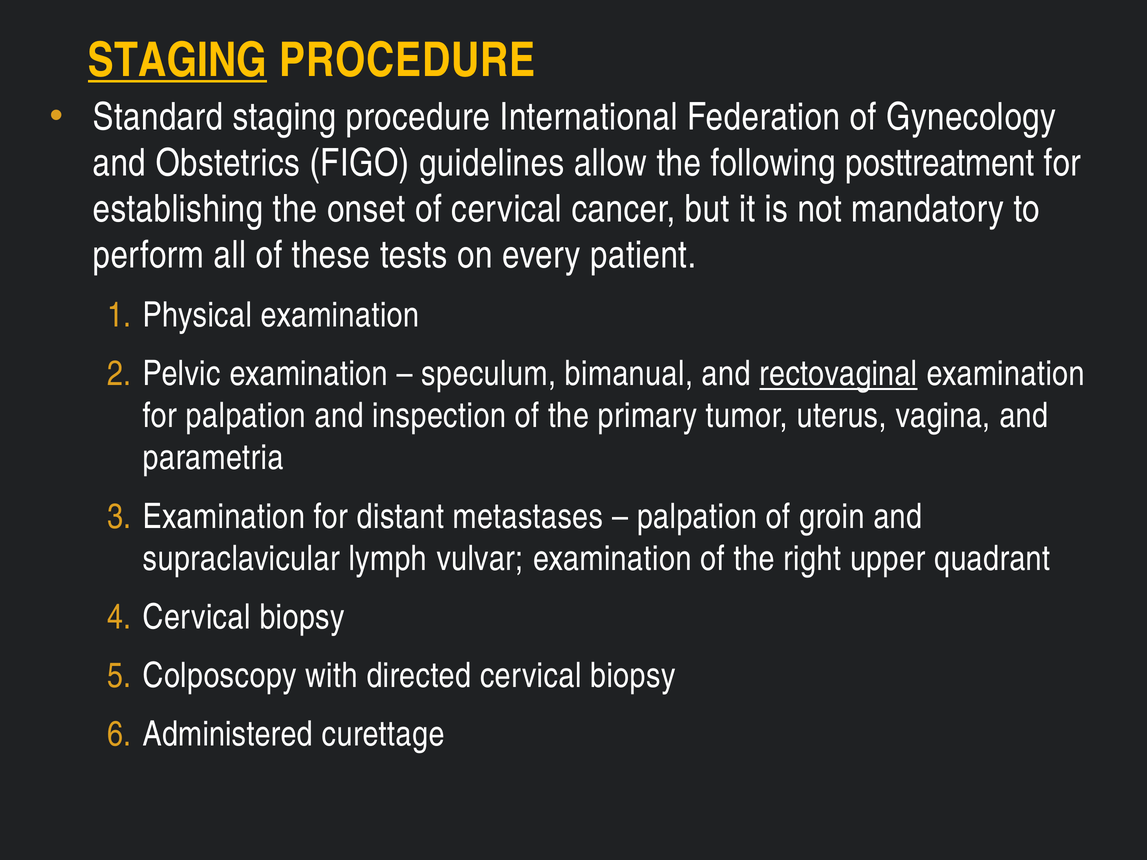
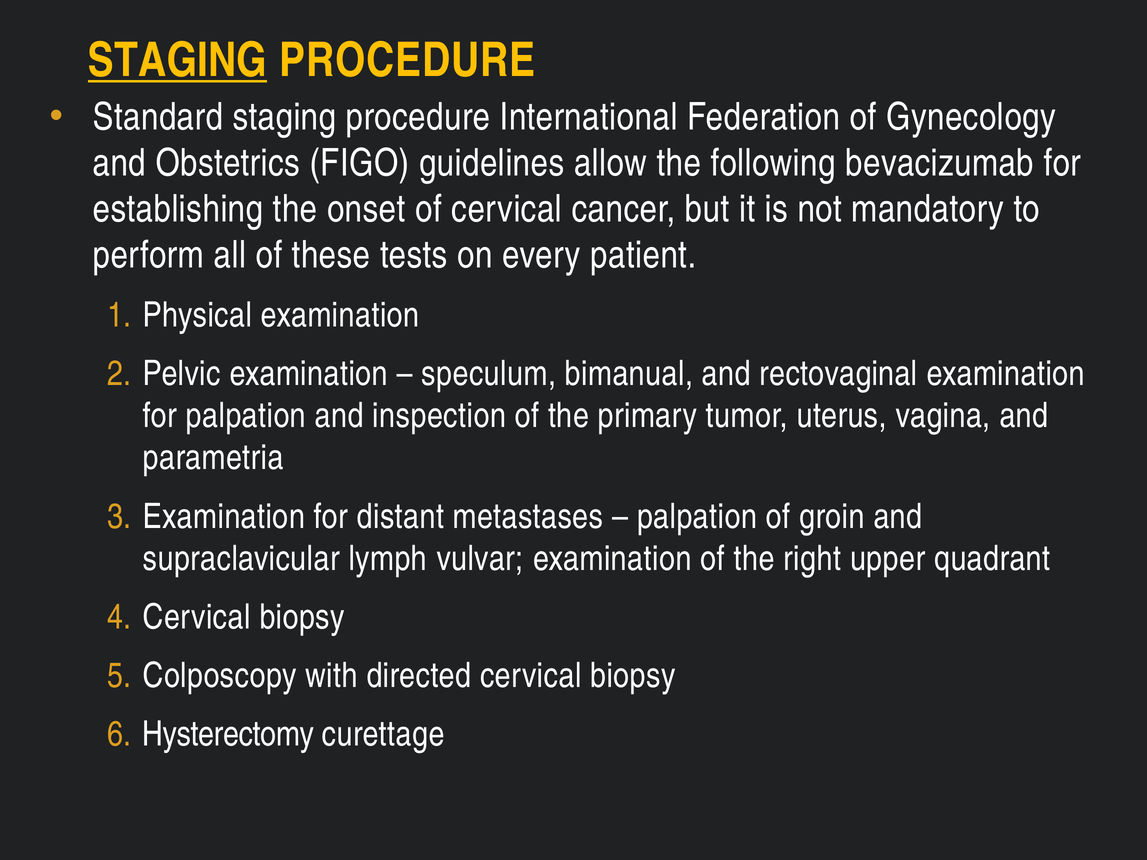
posttreatment: posttreatment -> bevacizumab
rectovaginal underline: present -> none
Administered: Administered -> Hysterectomy
